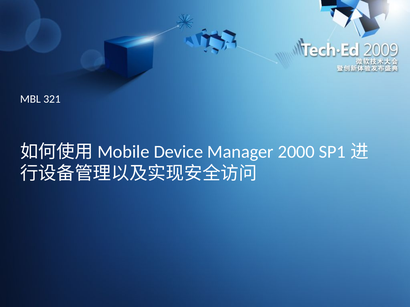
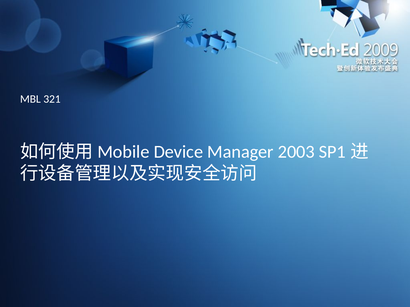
2000: 2000 -> 2003
